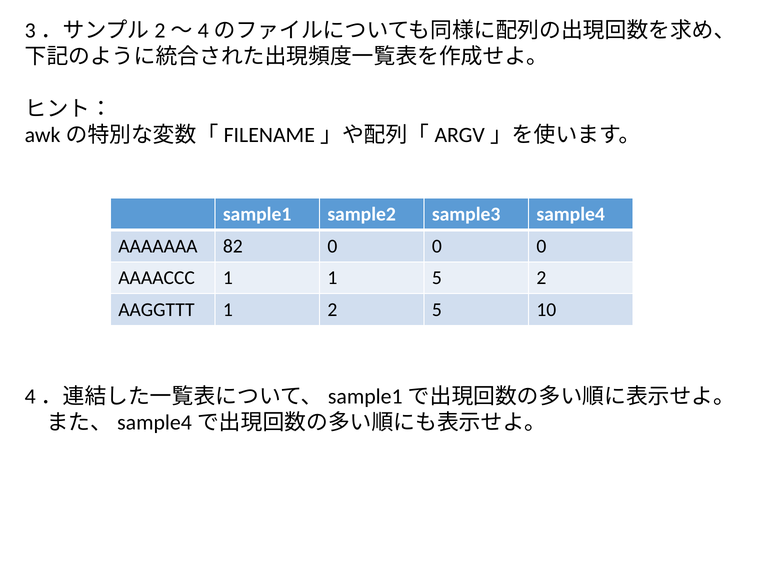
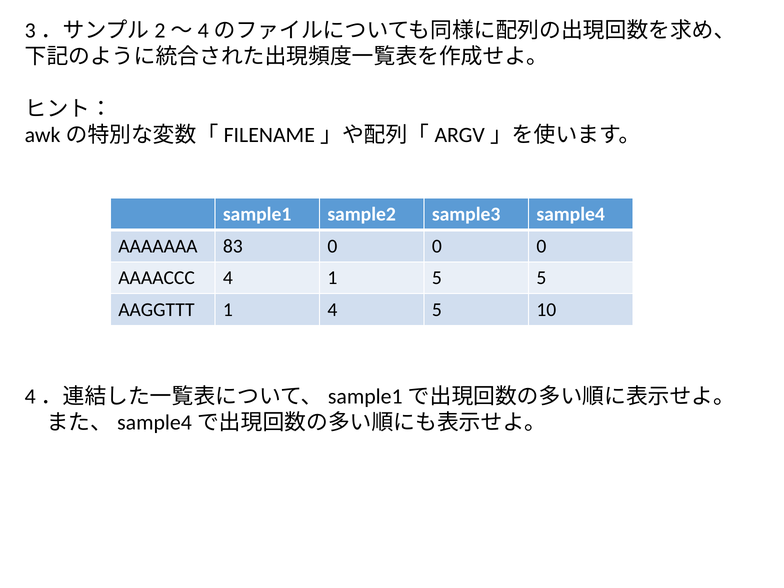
82: 82 -> 83
AAAACCC 1: 1 -> 4
5 2: 2 -> 5
1 2: 2 -> 4
